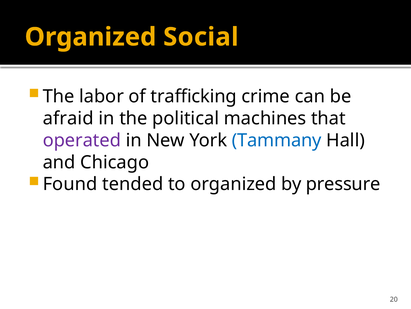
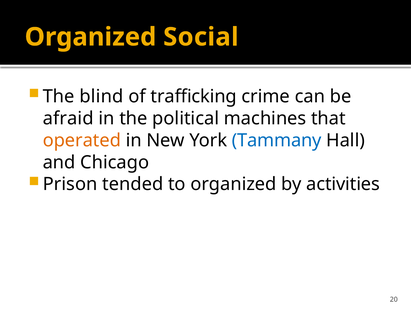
labor: labor -> blind
operated colour: purple -> orange
Found: Found -> Prison
pressure: pressure -> activities
